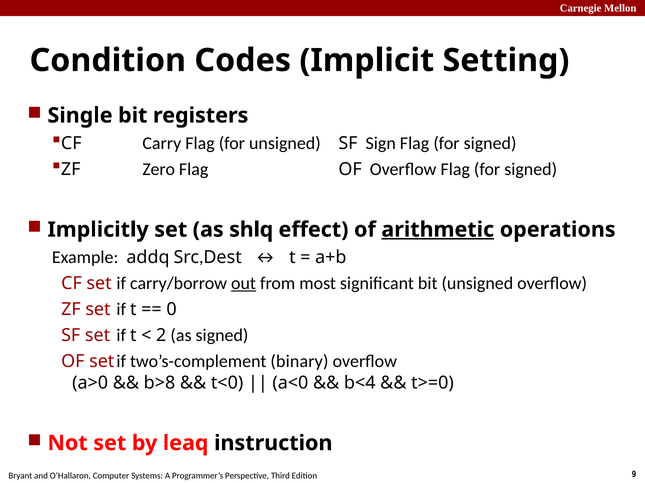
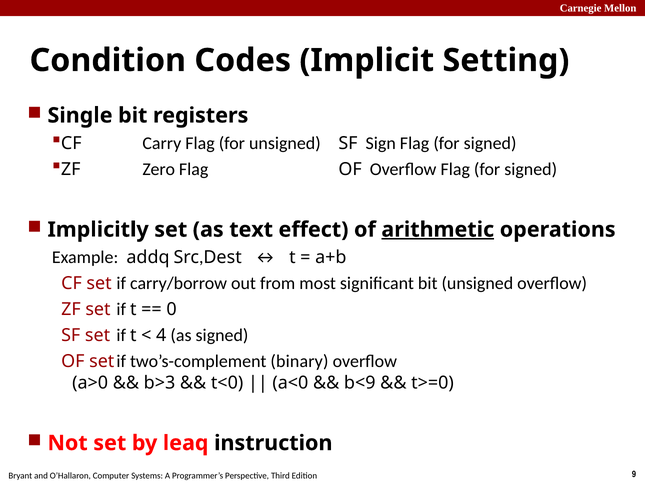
shlq: shlq -> text
out underline: present -> none
2: 2 -> 4
b>8: b>8 -> b>3
b<4: b<4 -> b<9
